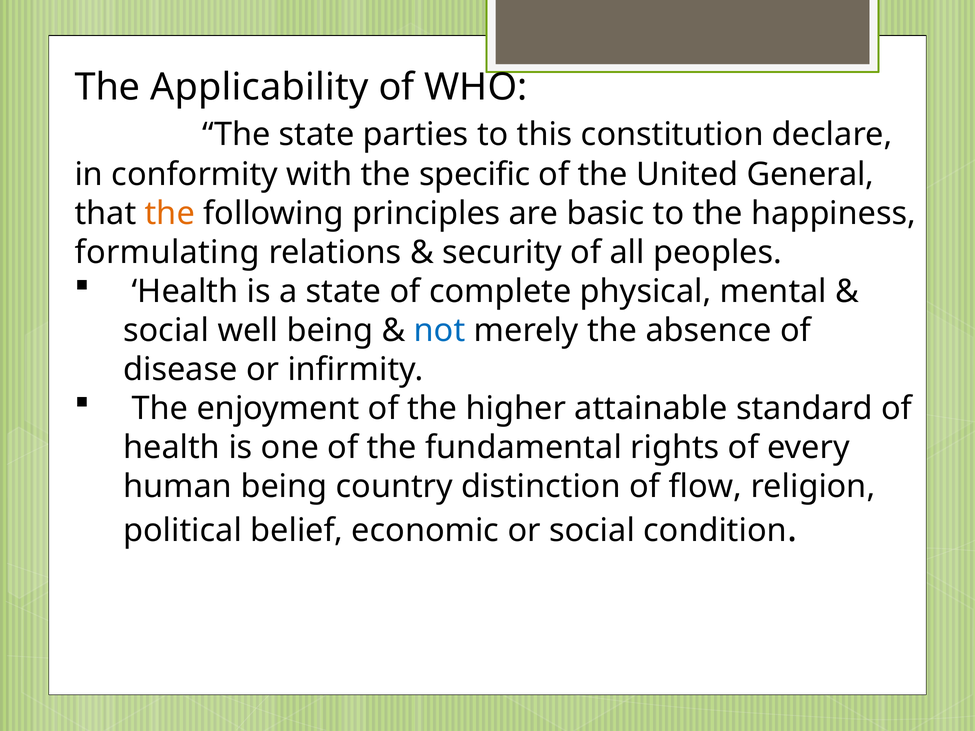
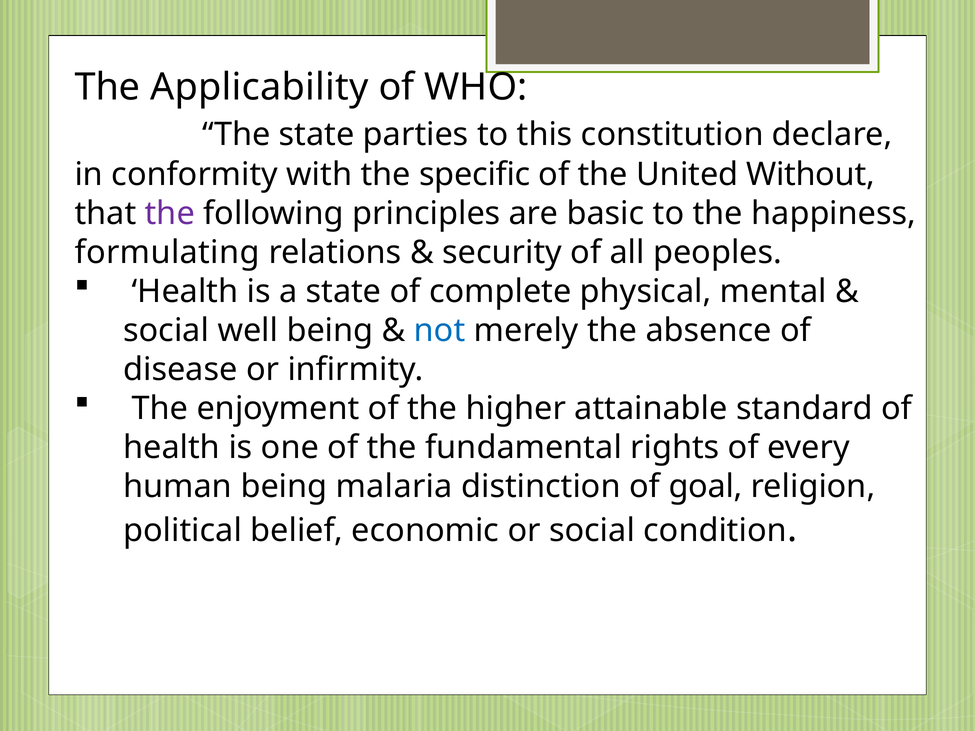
General: General -> Without
the at (170, 213) colour: orange -> purple
country: country -> malaria
flow: flow -> goal
